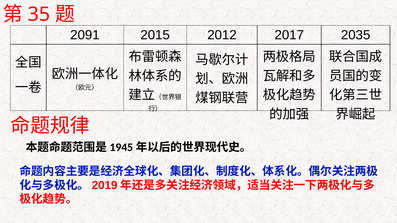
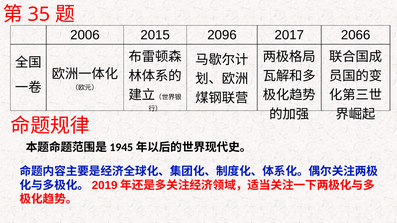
2091: 2091 -> 2006
2012: 2012 -> 2096
2035: 2035 -> 2066
